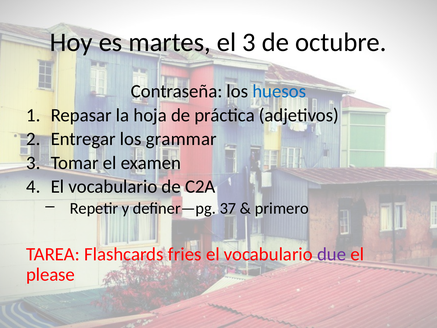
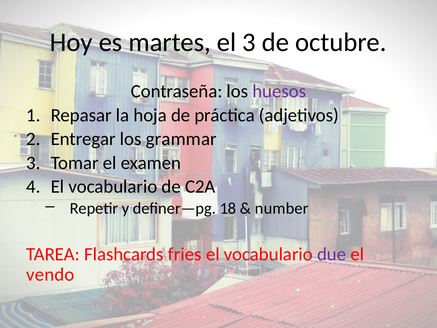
huesos colour: blue -> purple
37: 37 -> 18
primero: primero -> number
please: please -> vendo
